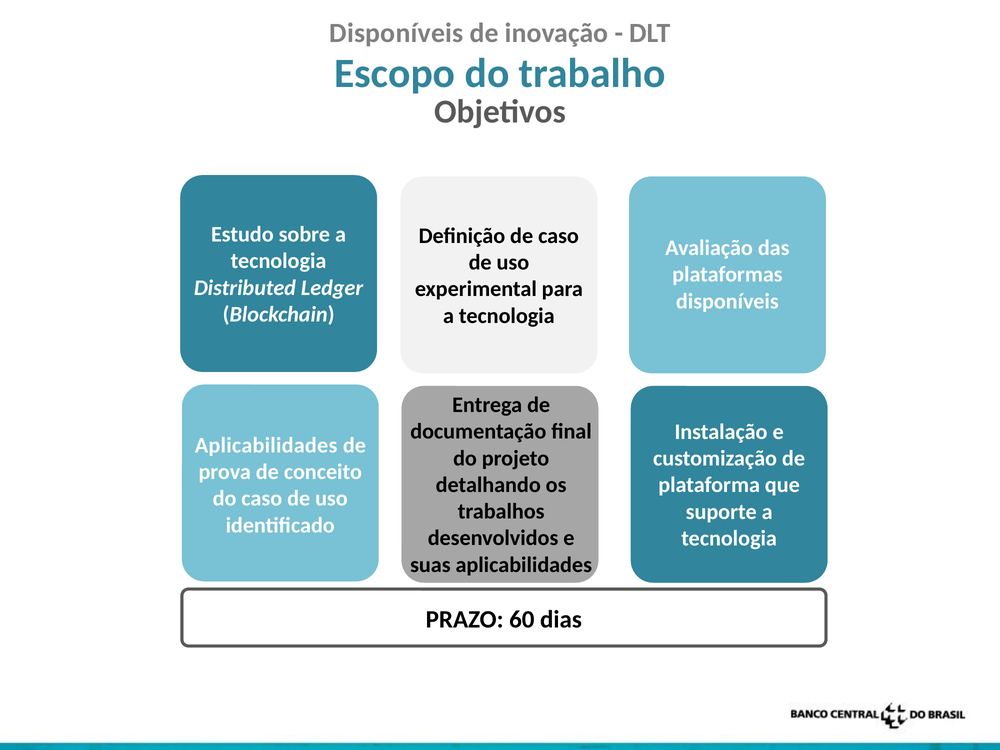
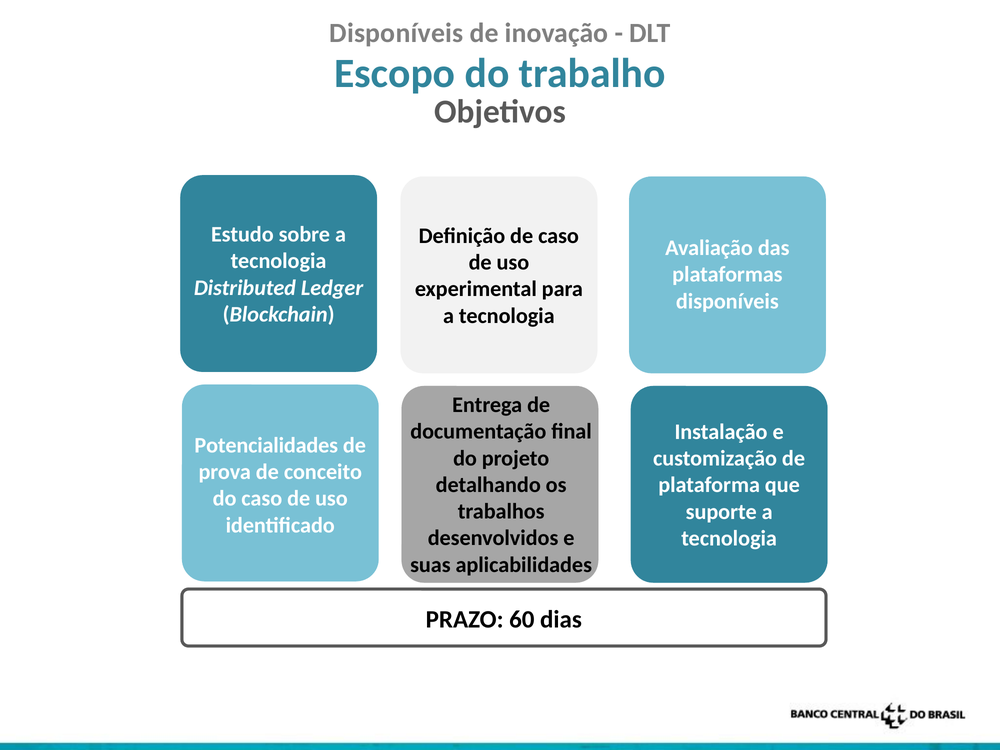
Aplicabilidades at (266, 445): Aplicabilidades -> Potencialidades
